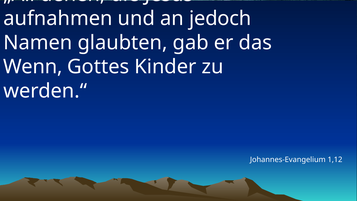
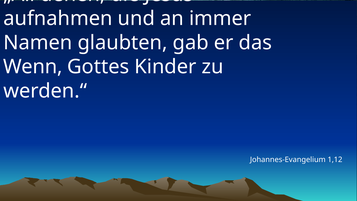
jedoch: jedoch -> immer
